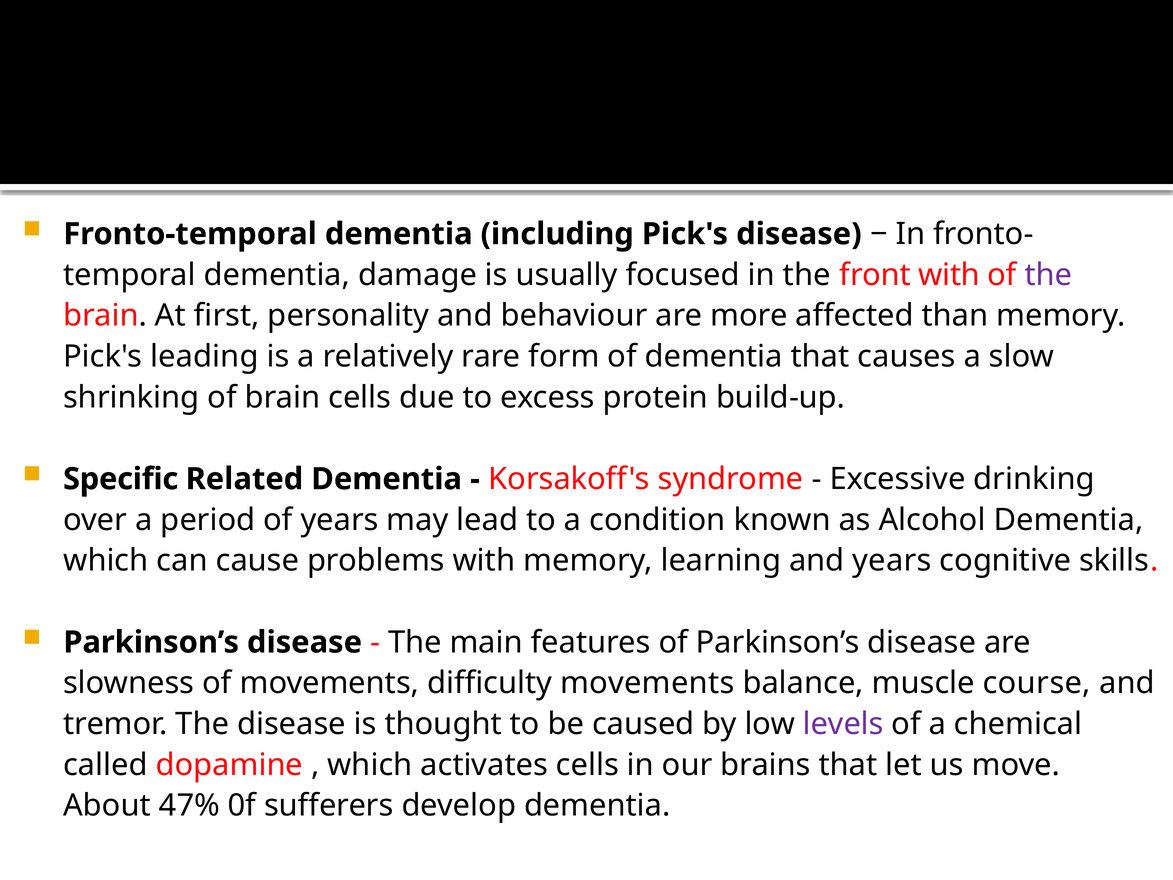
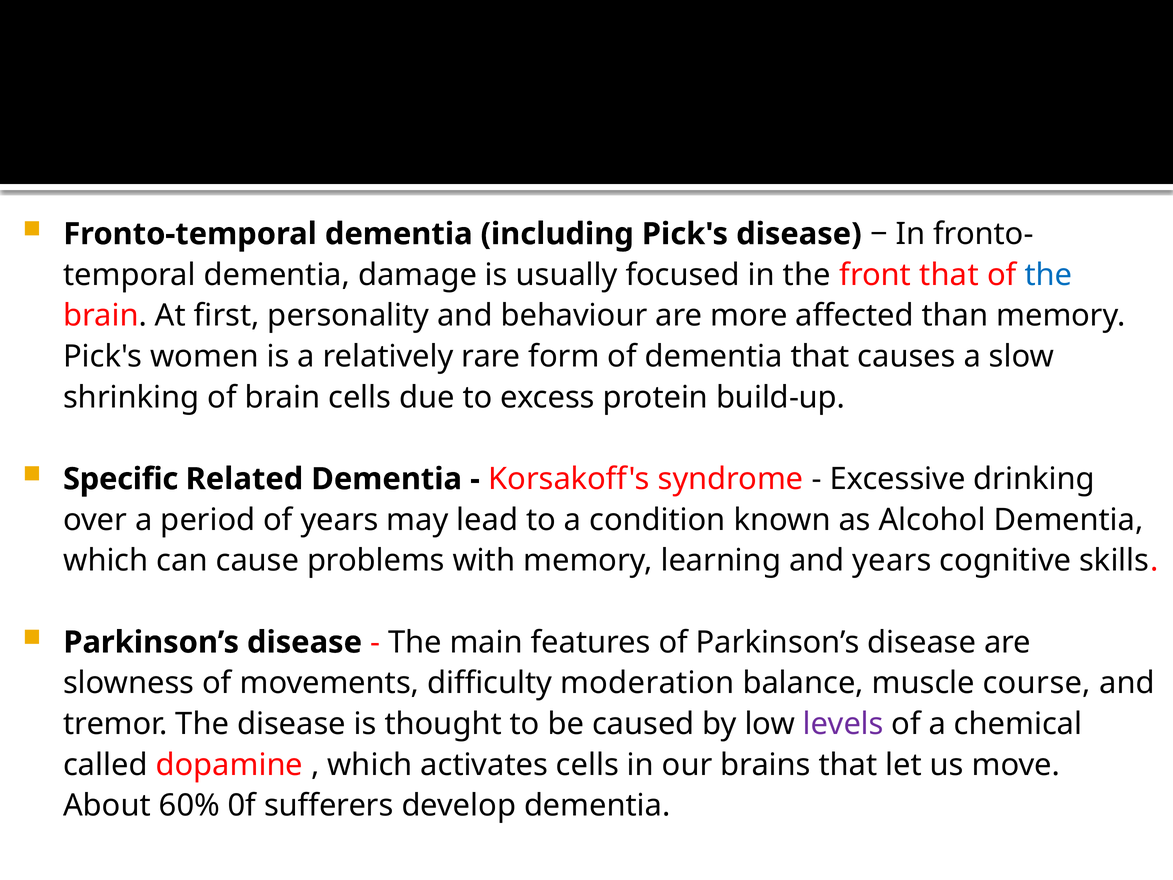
front with: with -> that
the at (1048, 275) colour: purple -> blue
leading: leading -> women
difficulty movements: movements -> moderation
47%: 47% -> 60%
